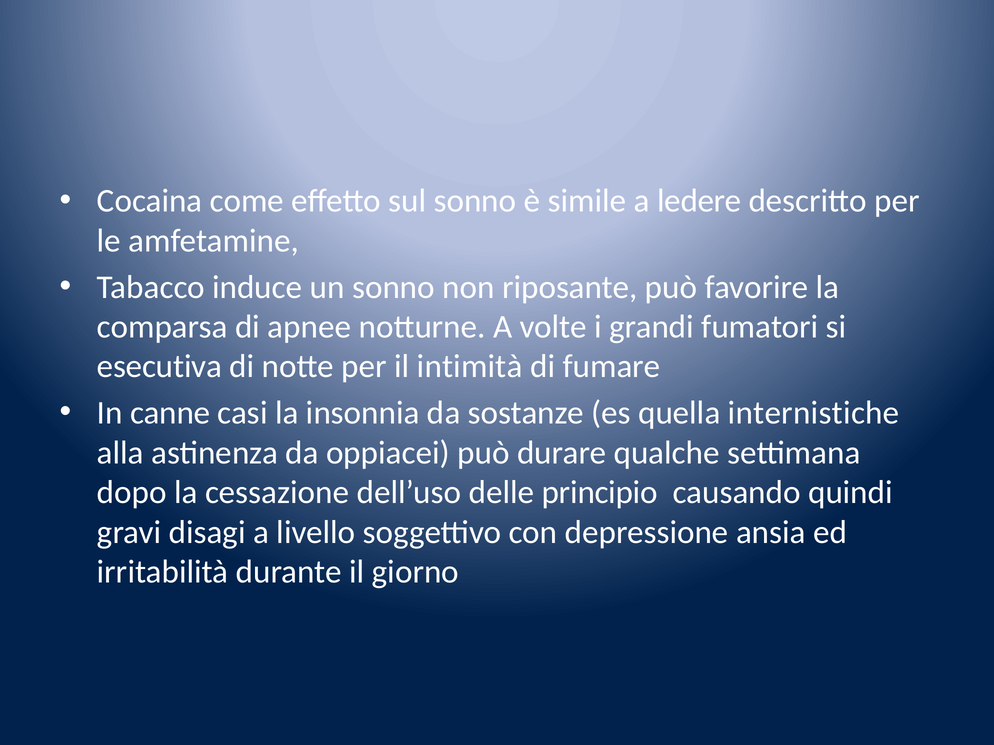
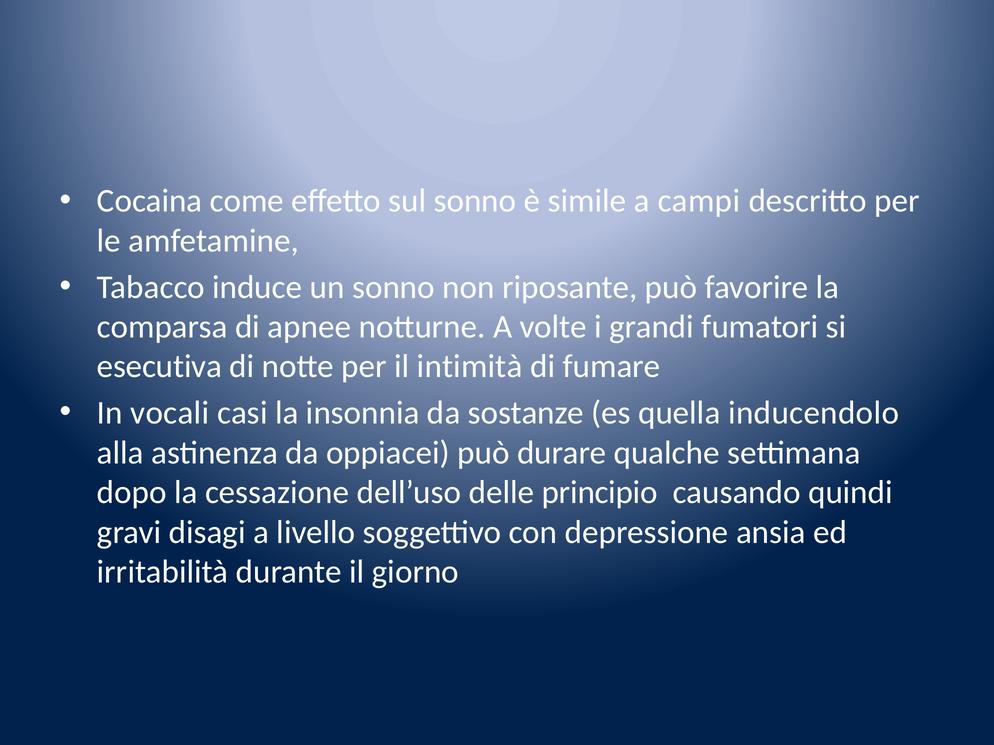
ledere: ledere -> campi
canne: canne -> vocali
internistiche: internistiche -> inducendolo
